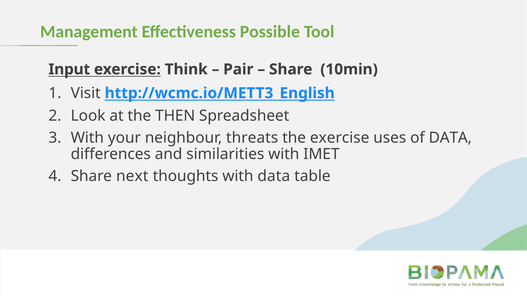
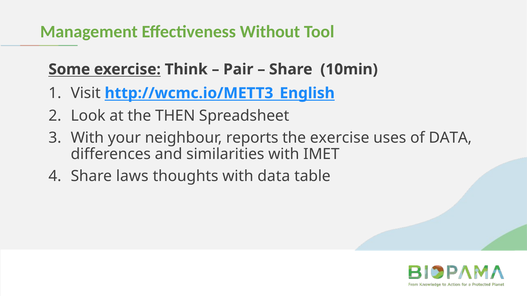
Possible: Possible -> Without
Input: Input -> Some
threats: threats -> reports
next: next -> laws
